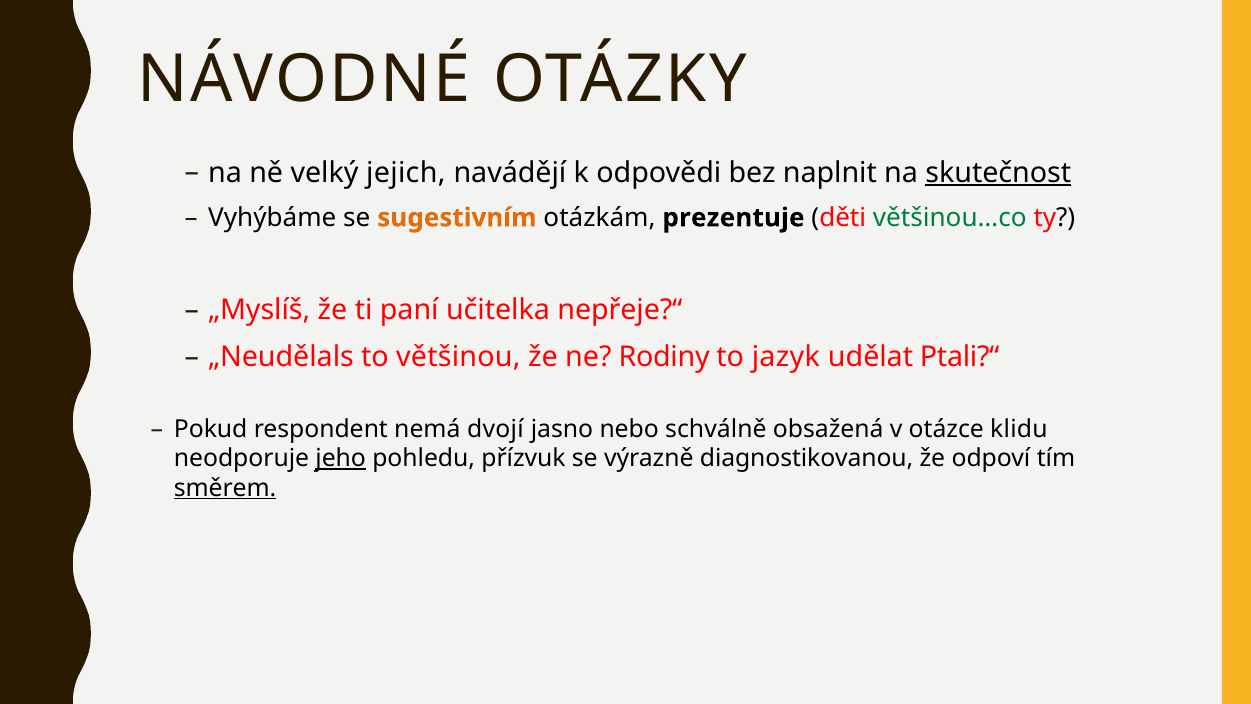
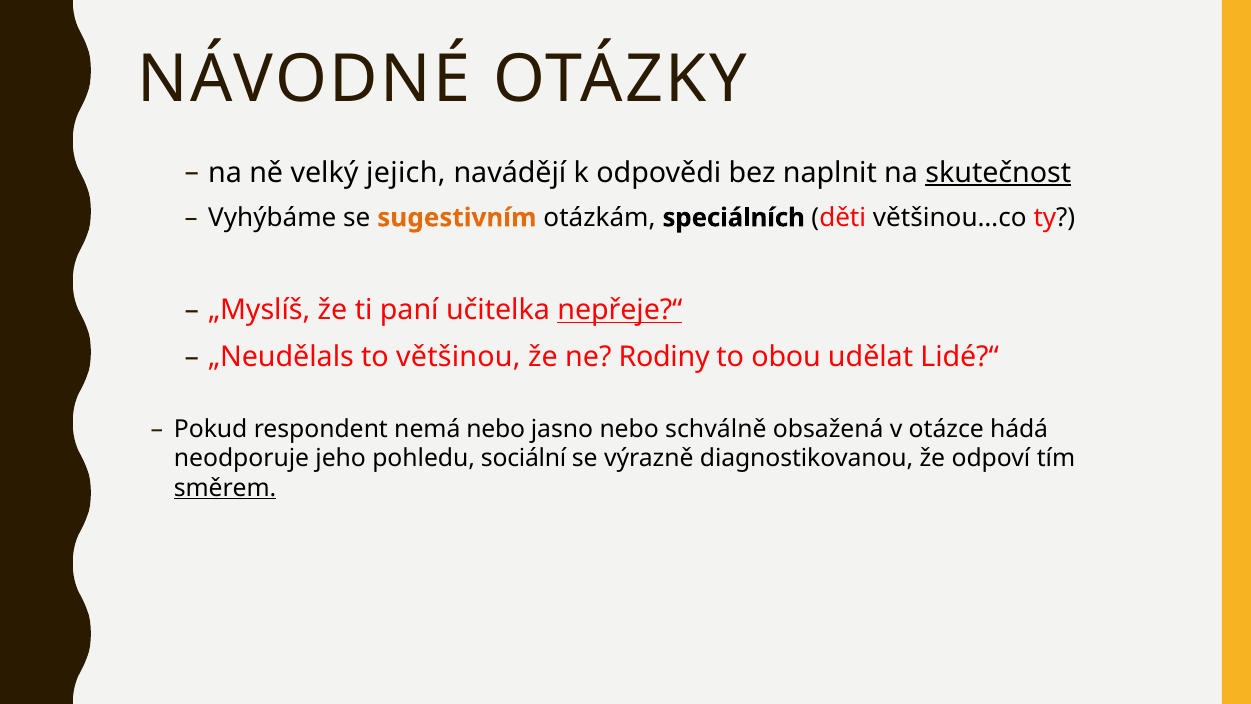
prezentuje: prezentuje -> speciálních
většinou…co colour: green -> black
nepřeje?“ underline: none -> present
jazyk: jazyk -> obou
Ptali?“: Ptali?“ -> Lidé?“
nemá dvojí: dvojí -> nebo
klidu: klidu -> hádá
jeho underline: present -> none
přízvuk: přízvuk -> sociální
